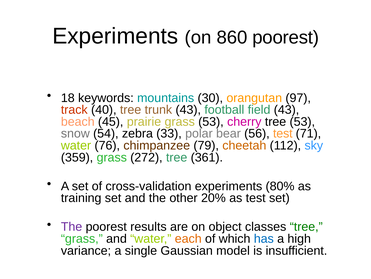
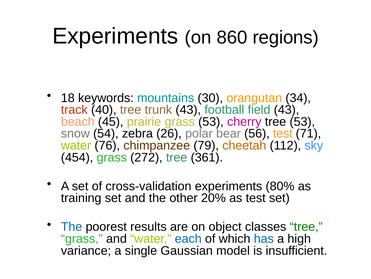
860 poorest: poorest -> regions
97: 97 -> 34
33: 33 -> 26
359: 359 -> 454
The at (72, 226) colour: purple -> blue
each colour: orange -> blue
